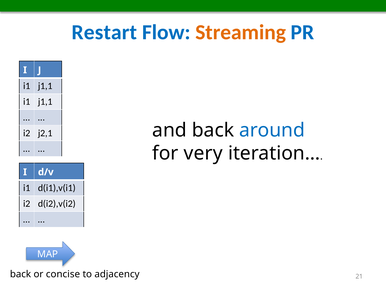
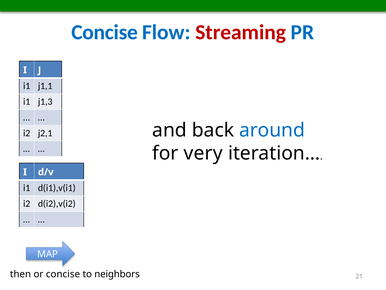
Restart at (104, 32): Restart -> Concise
Streaming colour: orange -> red
j1,1 at (45, 102): j1,1 -> j1,3
back at (21, 274): back -> then
adjacency: adjacency -> neighbors
